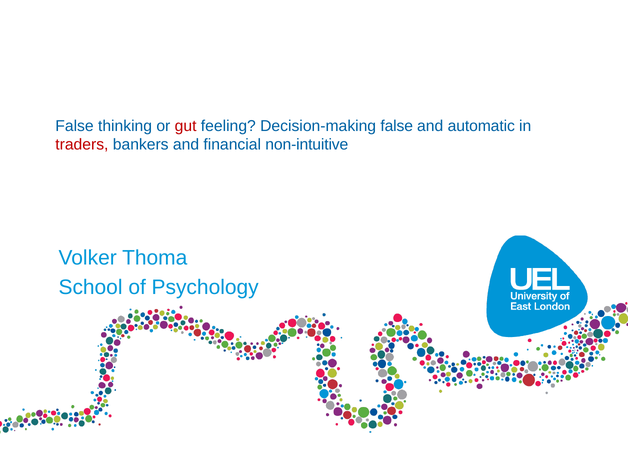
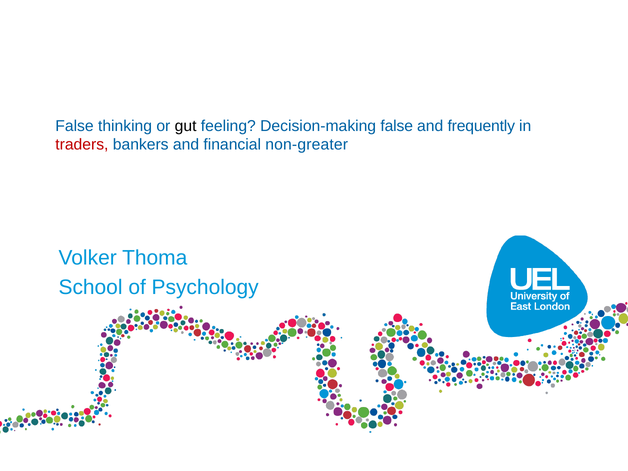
gut colour: red -> black
automatic: automatic -> frequently
non-intuitive: non-intuitive -> non-greater
